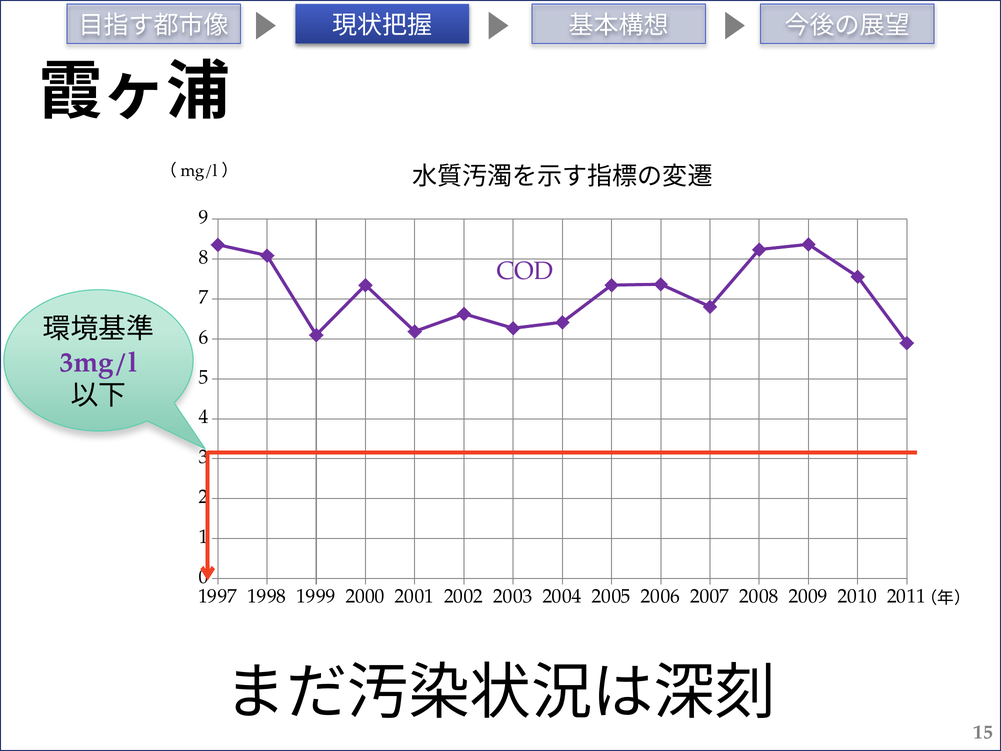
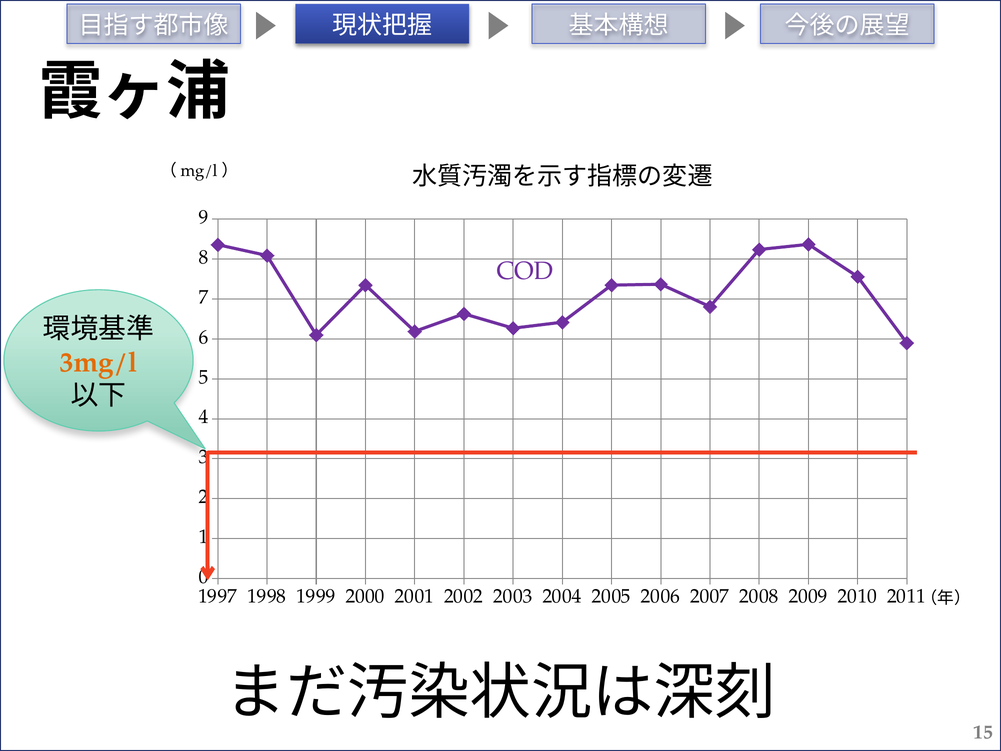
3mg/l colour: purple -> orange
